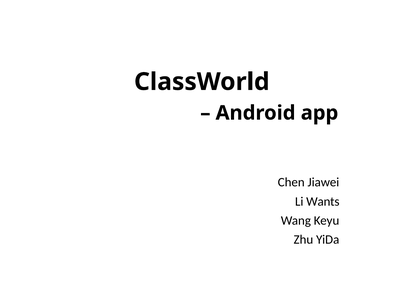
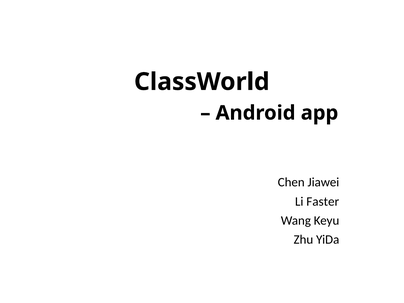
Wants: Wants -> Faster
